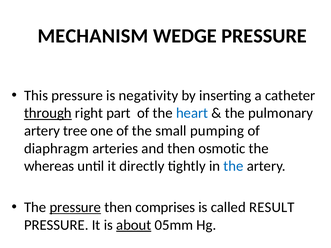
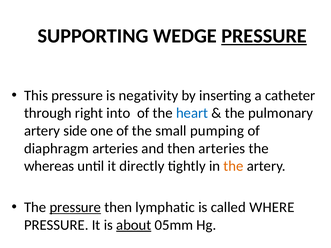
MECHANISM: MECHANISM -> SUPPORTING
PRESSURE at (264, 36) underline: none -> present
through underline: present -> none
part: part -> into
tree: tree -> side
then osmotic: osmotic -> arteries
the at (233, 166) colour: blue -> orange
comprises: comprises -> lymphatic
RESULT: RESULT -> WHERE
